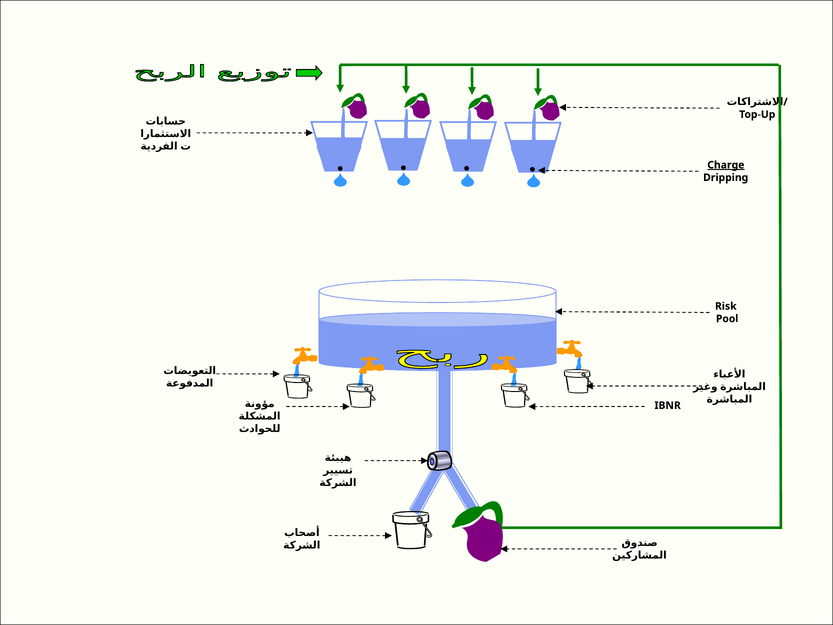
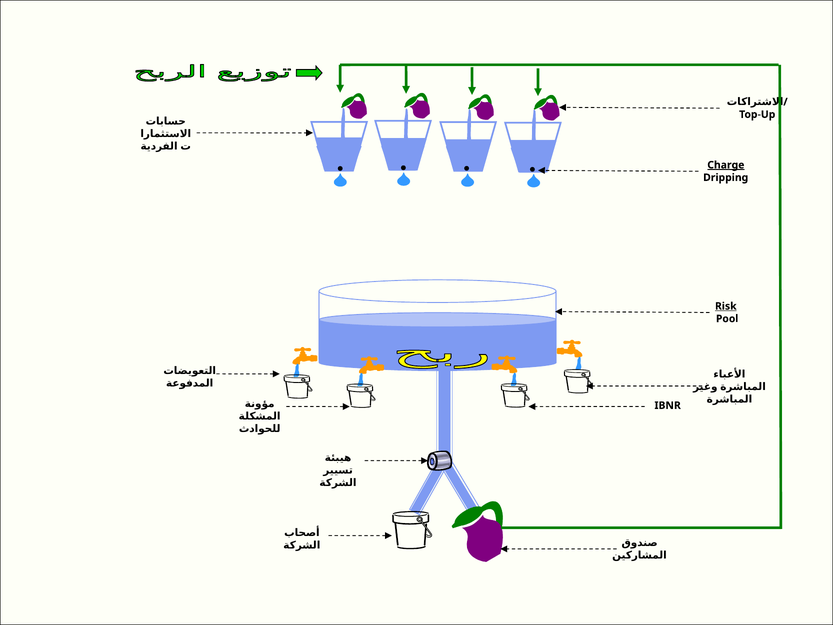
Risk underline: none -> present
